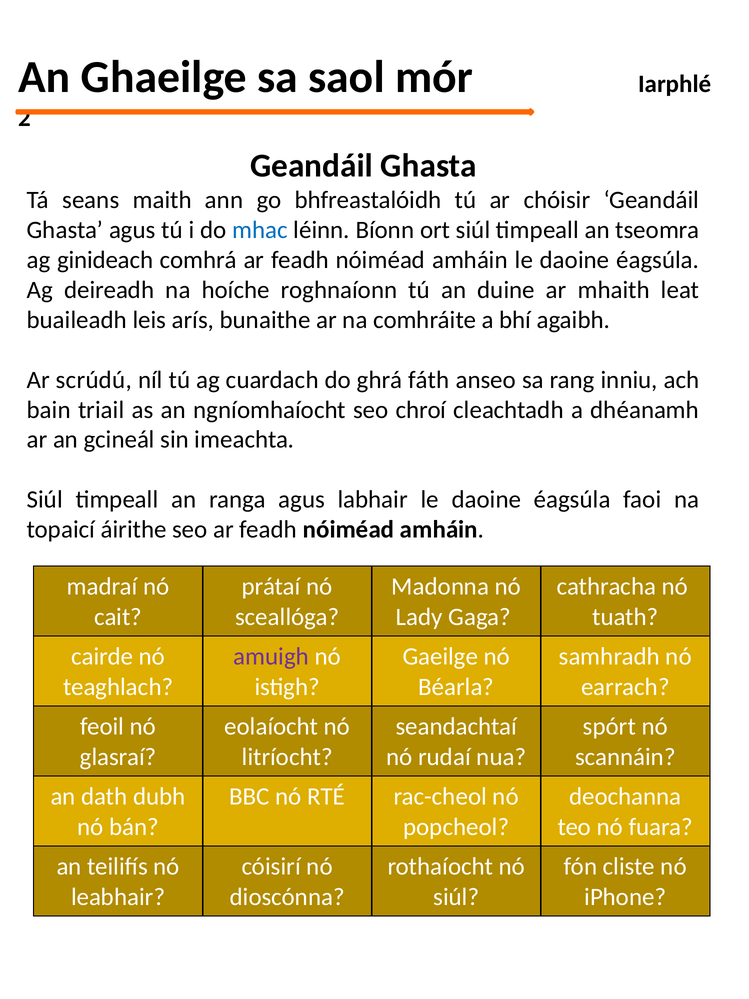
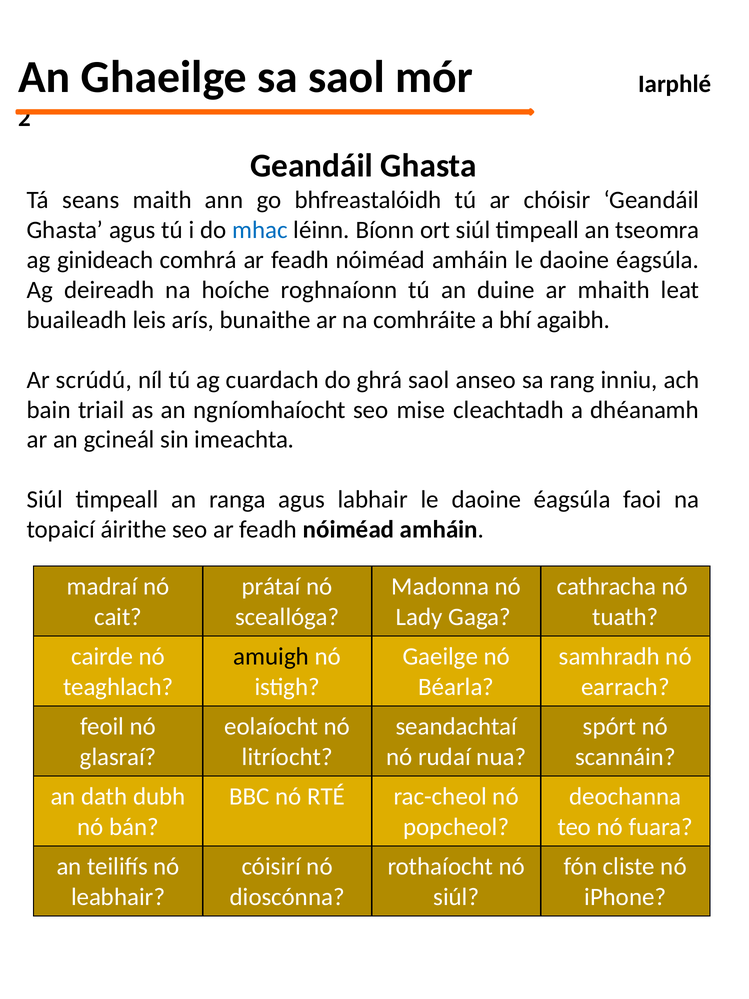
ghrá fáth: fáth -> saol
chroí: chroí -> mise
amuigh colour: purple -> black
